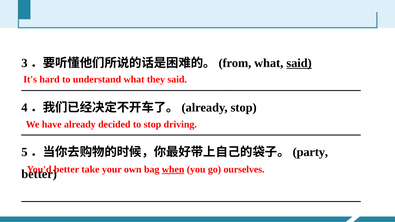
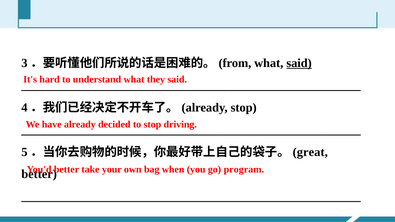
party: party -> great
when underline: present -> none
ourselves: ourselves -> program
